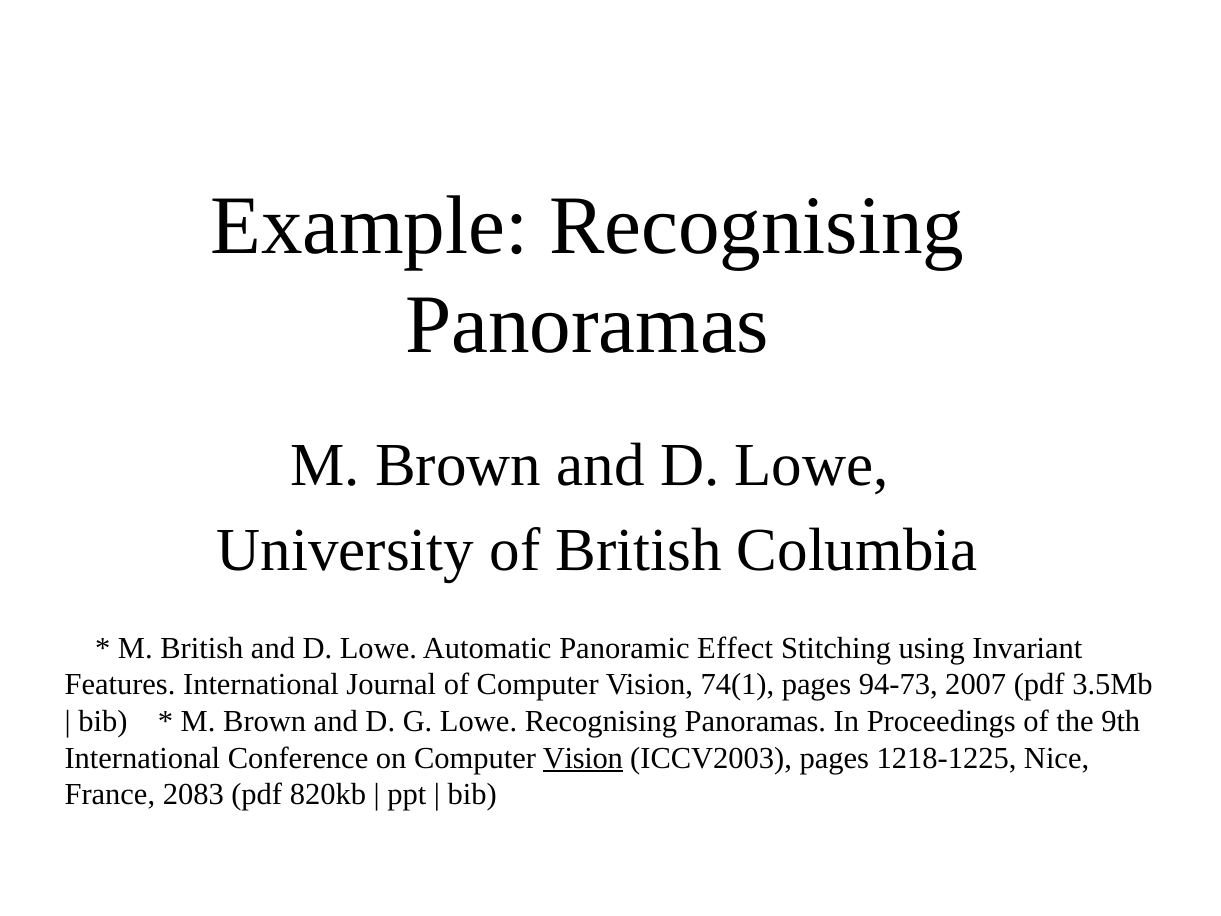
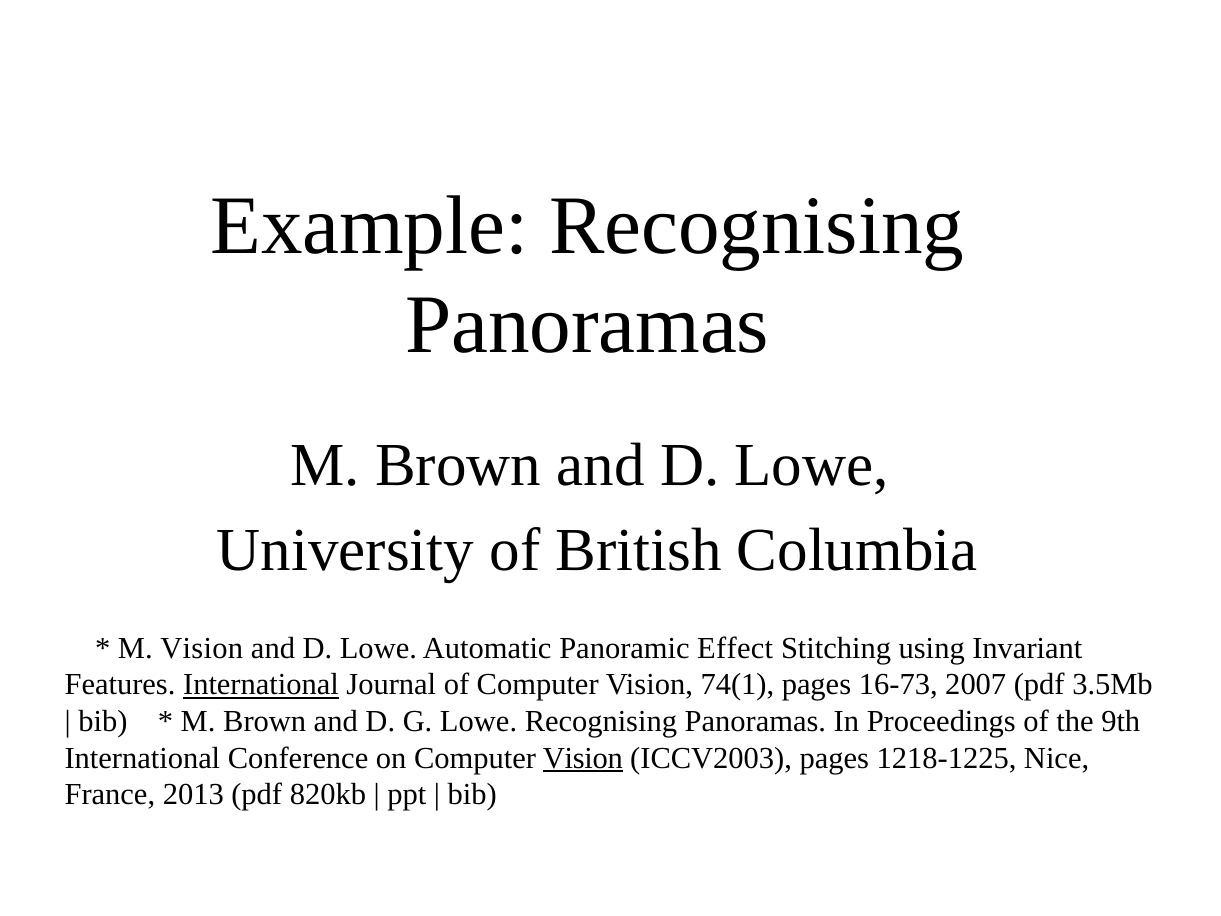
M British: British -> Vision
International at (261, 685) underline: none -> present
94-73: 94-73 -> 16-73
2083: 2083 -> 2013
